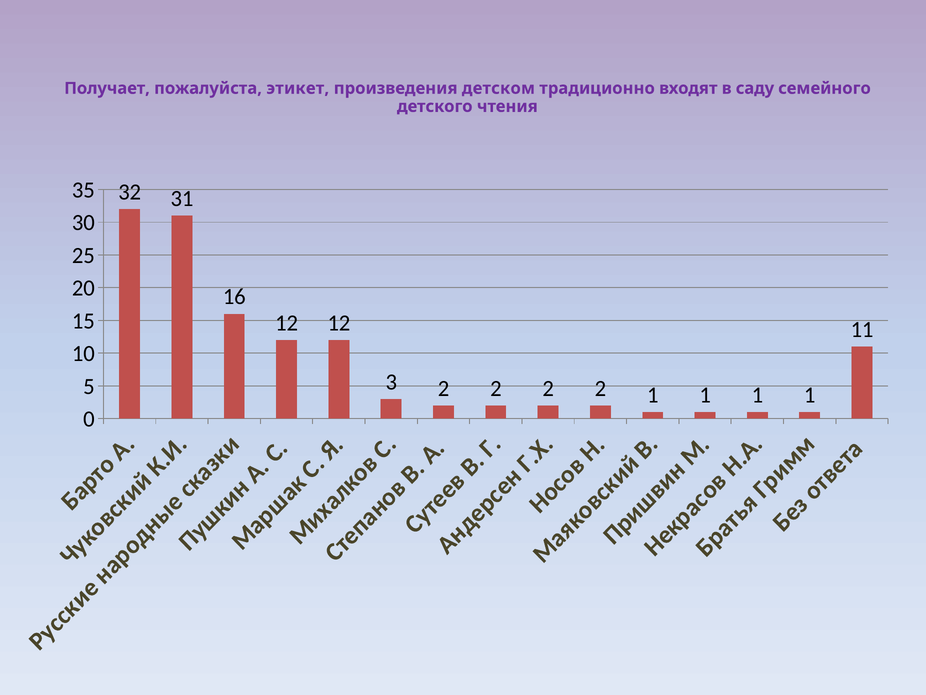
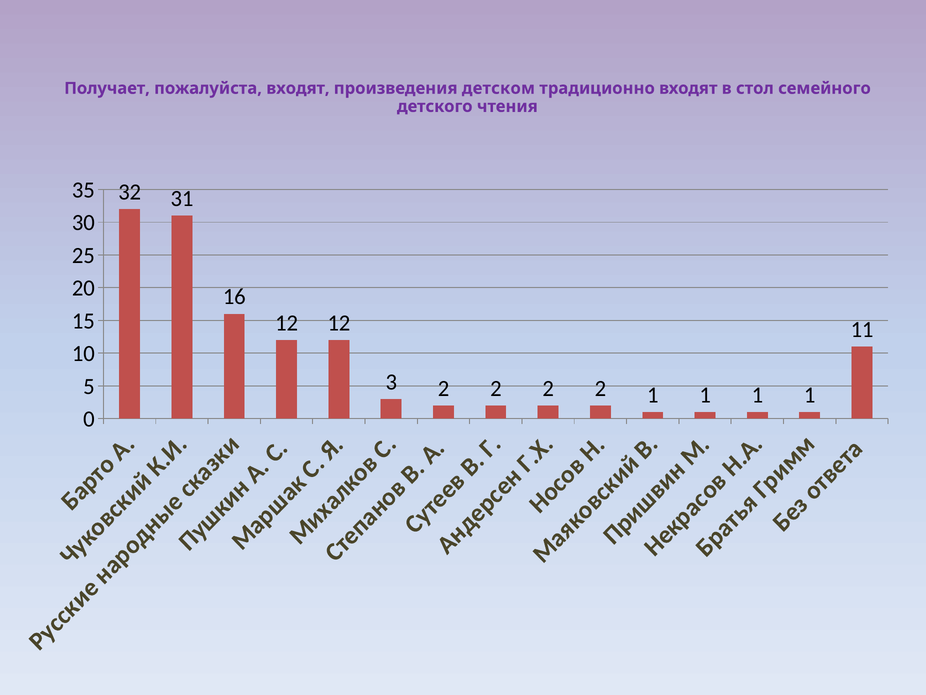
пожалуйста этикет: этикет -> входят
саду: саду -> стол
